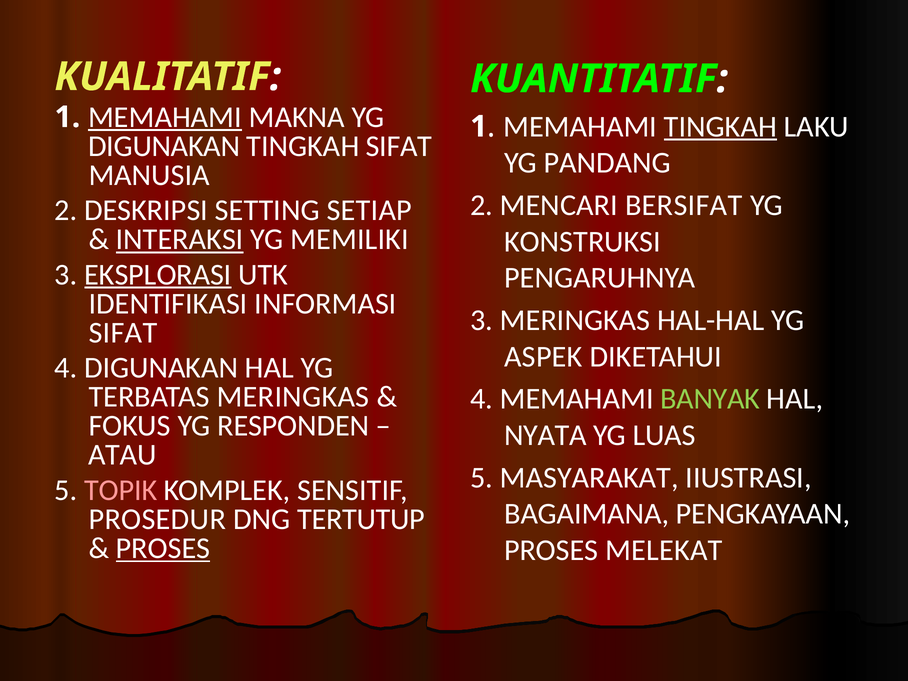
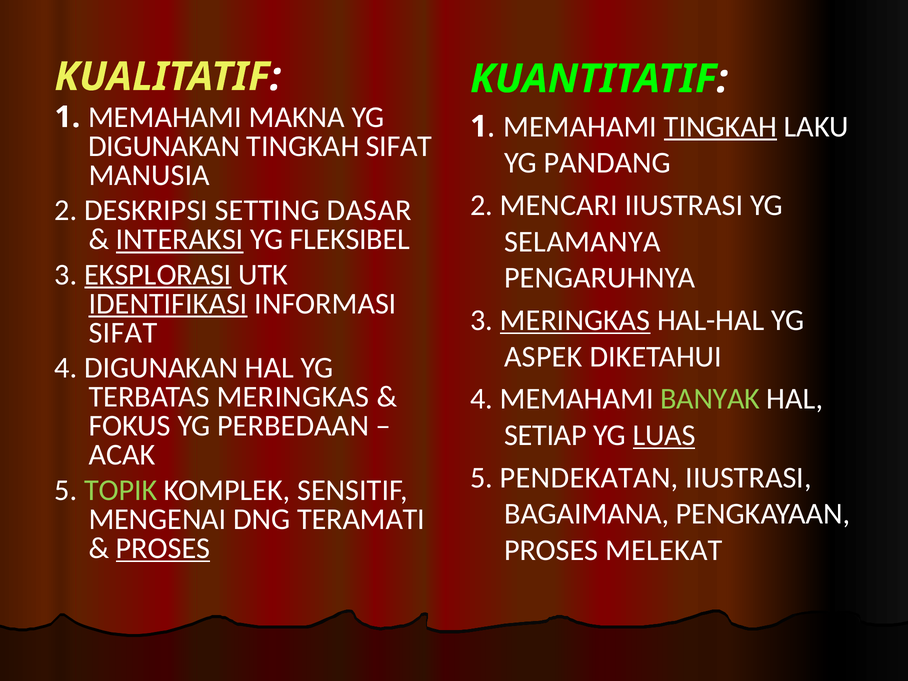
MEMAHAMI at (165, 117) underline: present -> none
MENCARI BERSIFAT: BERSIFAT -> IIUSTRASI
SETIAP: SETIAP -> DASAR
MEMILIKI: MEMILIKI -> FLEKSIBEL
KONSTRUKSI: KONSTRUKSI -> SELAMANYA
IDENTIFIKASI underline: none -> present
MERINGKAS at (575, 320) underline: none -> present
RESPONDEN: RESPONDEN -> PERBEDAAN
NYATA: NYATA -> SETIAP
LUAS underline: none -> present
ATAU: ATAU -> ACAK
MASYARAKAT: MASYARAKAT -> PENDEKATAN
TOPIK colour: pink -> light green
PROSEDUR: PROSEDUR -> MENGENAI
TERTUTUP: TERTUTUP -> TERAMATI
